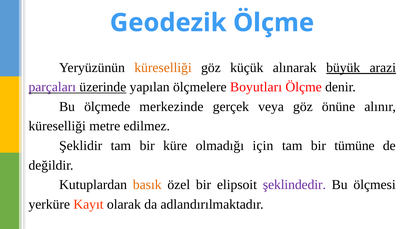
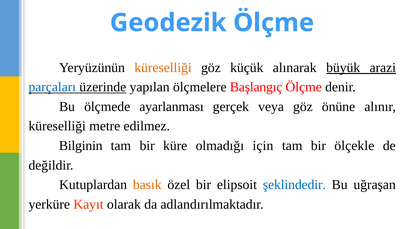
parçaları colour: purple -> blue
Boyutları: Boyutları -> Başlangıç
merkezinde: merkezinde -> ayarlanması
Şeklidir: Şeklidir -> Bilginin
tümüne: tümüne -> ölçekle
şeklindedir colour: purple -> blue
ölçmesi: ölçmesi -> uğraşan
